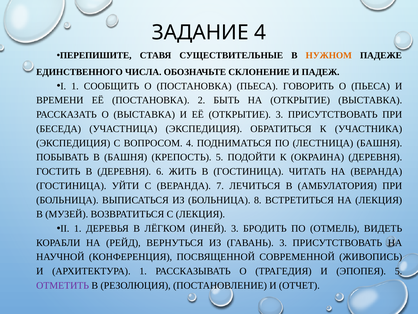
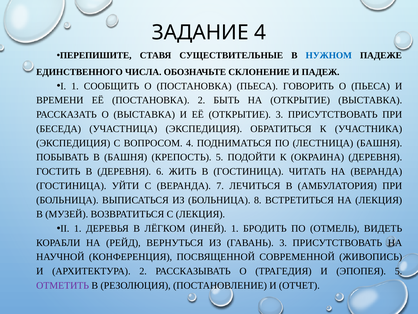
НУЖНОМ colour: orange -> blue
ИНЕЙ 3: 3 -> 1
АРХИТЕКТУРА 1: 1 -> 2
